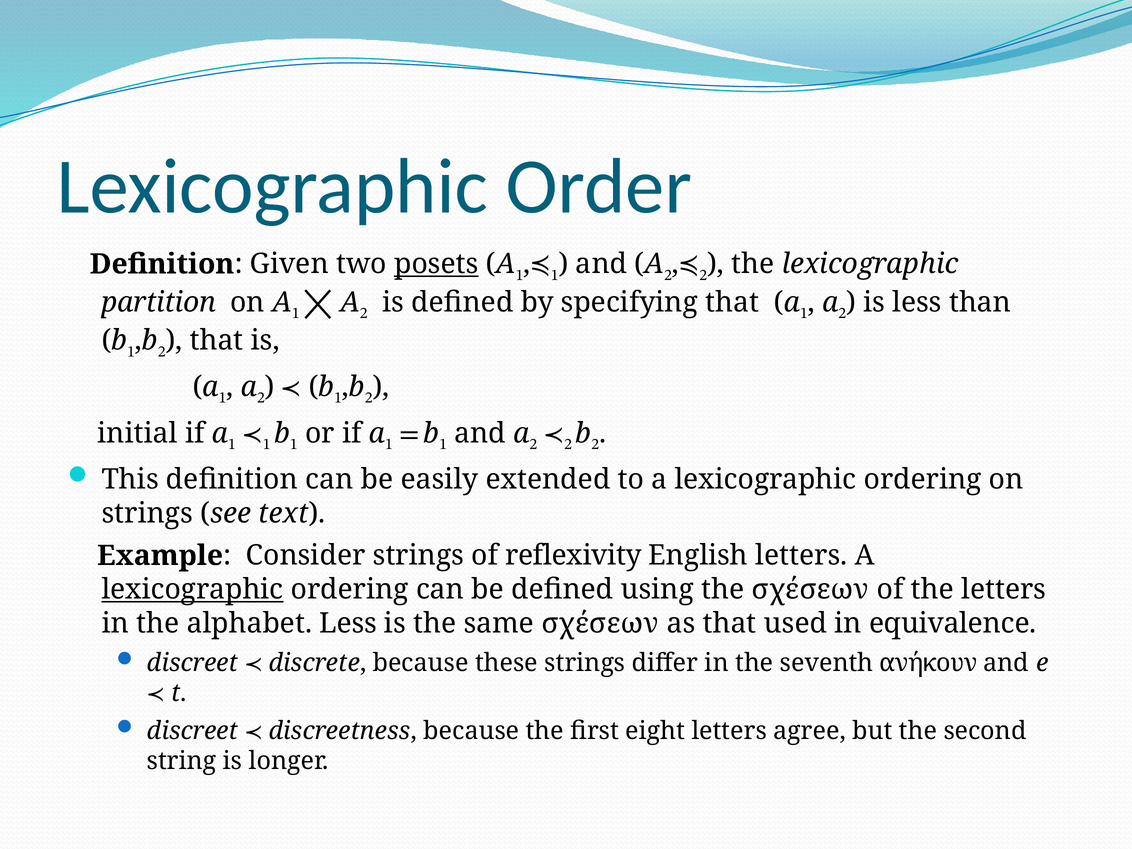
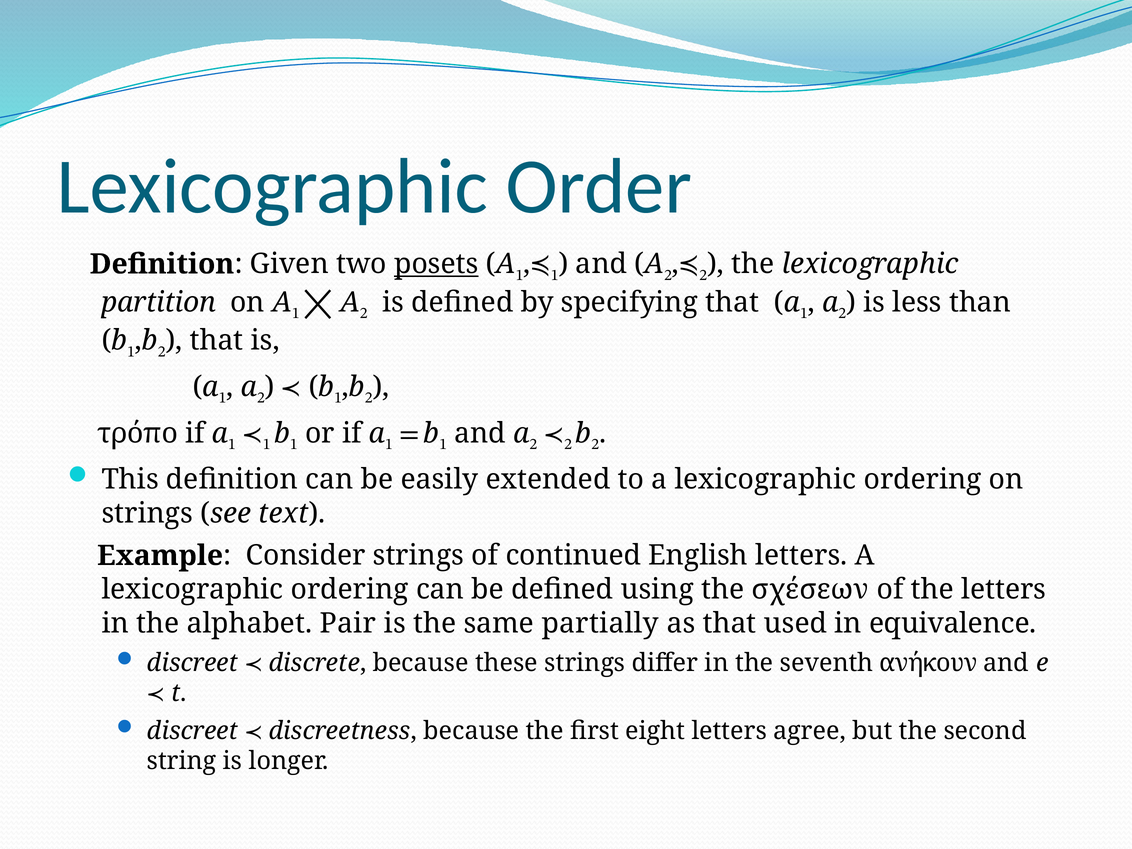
initial: initial -> τρόπο
reflexivity: reflexivity -> continued
lexicographic at (193, 590) underline: present -> none
alphabet Less: Less -> Pair
same σχέσεων: σχέσεων -> partially
